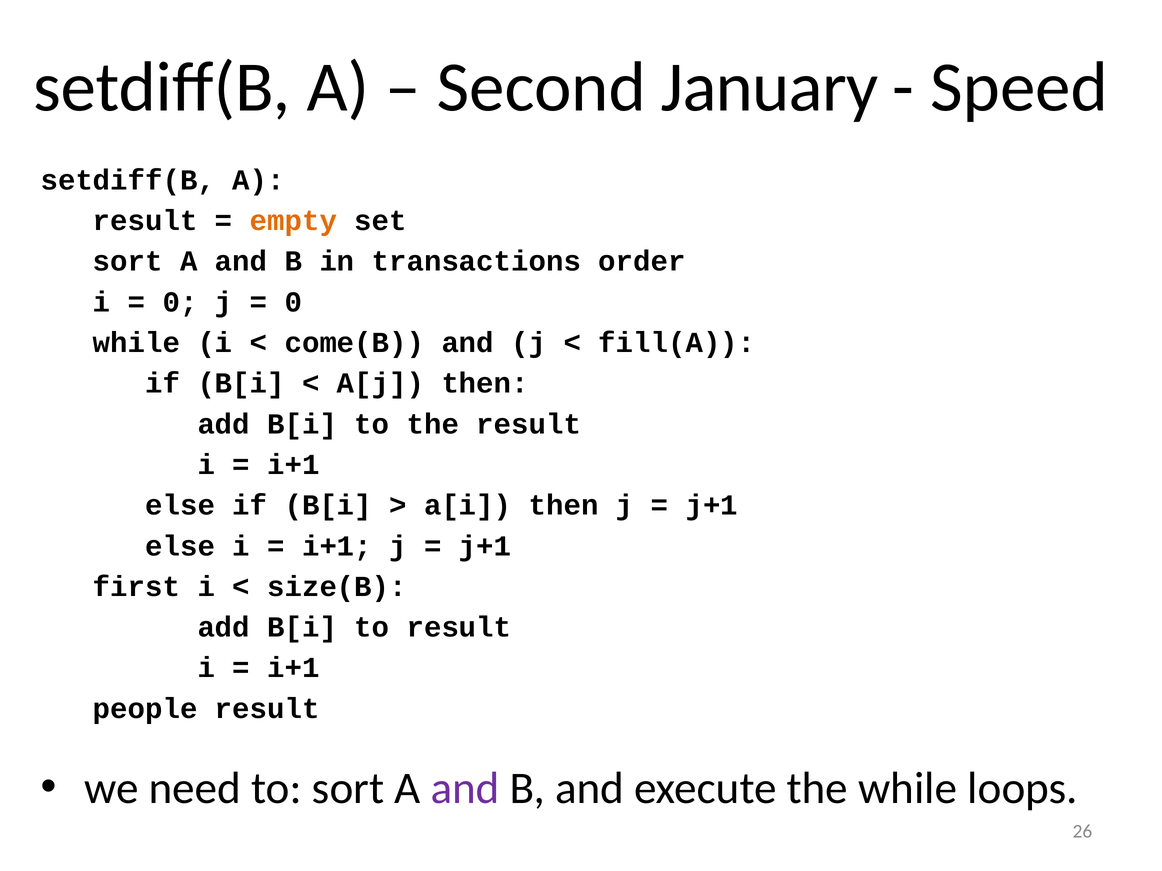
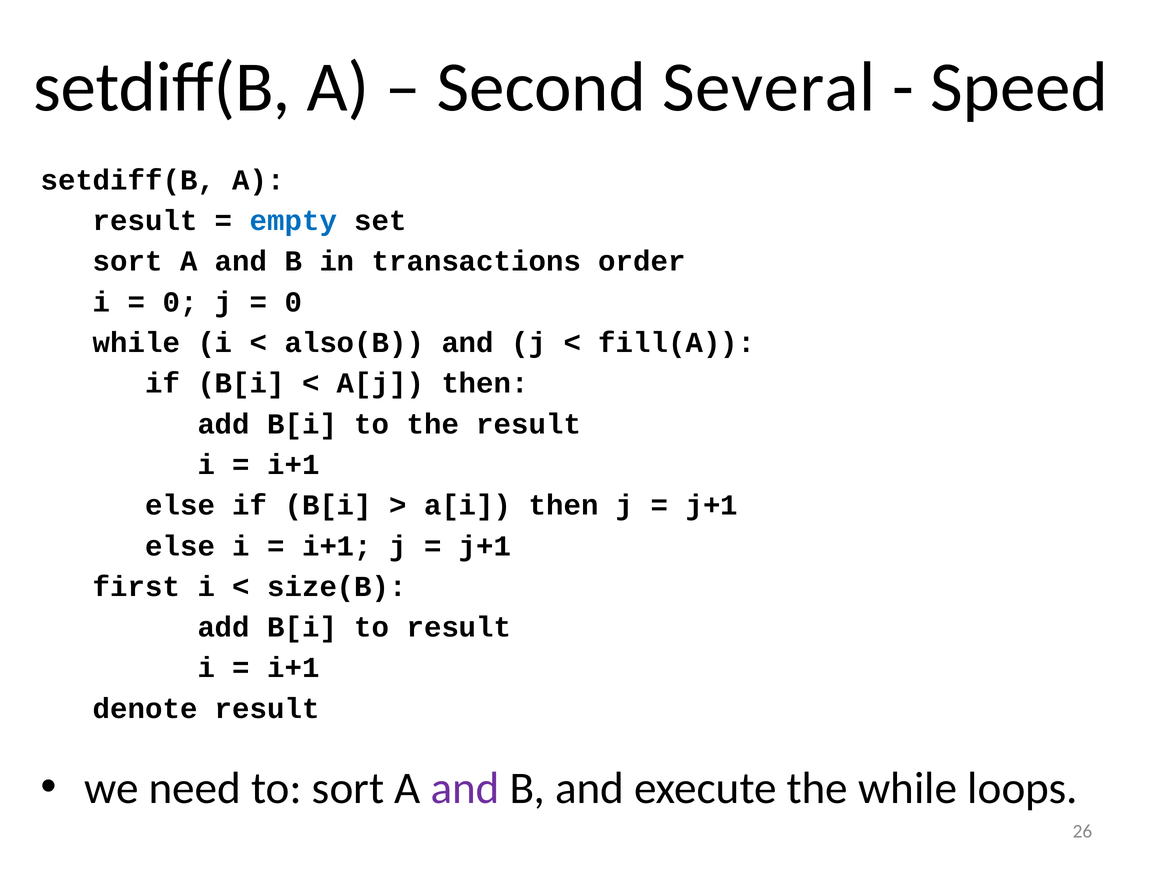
January: January -> Several
empty colour: orange -> blue
come(B: come(B -> also(B
people: people -> denote
